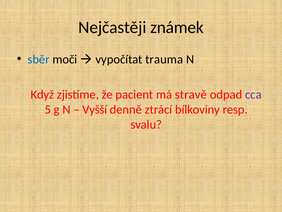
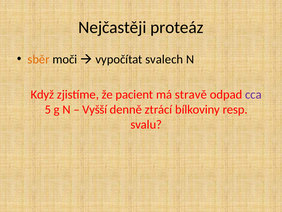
známek: známek -> proteáz
sběr colour: blue -> orange
trauma: trauma -> svalech
